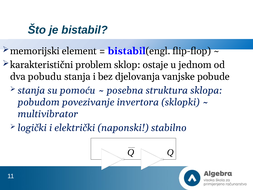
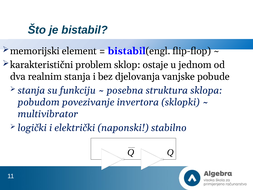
pobudu: pobudu -> realnim
pomoću: pomoću -> funkciju
